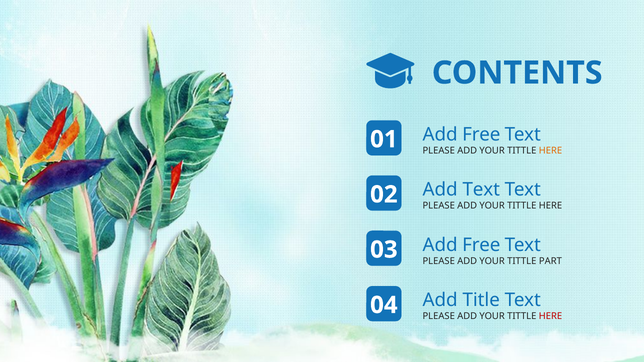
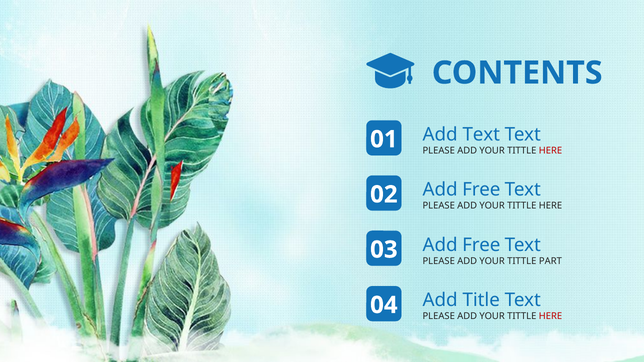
01 Add Free: Free -> Text
HERE at (550, 151) colour: orange -> red
02 Add Text: Text -> Free
